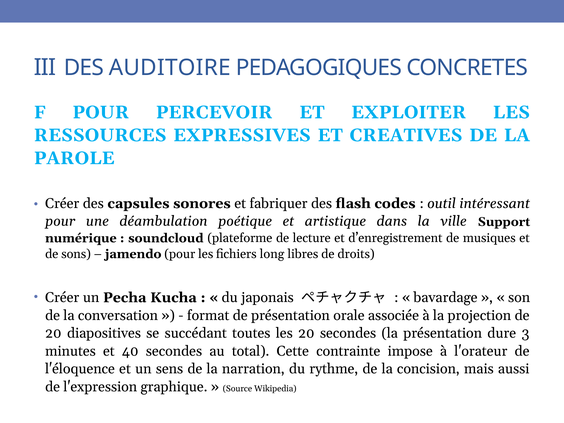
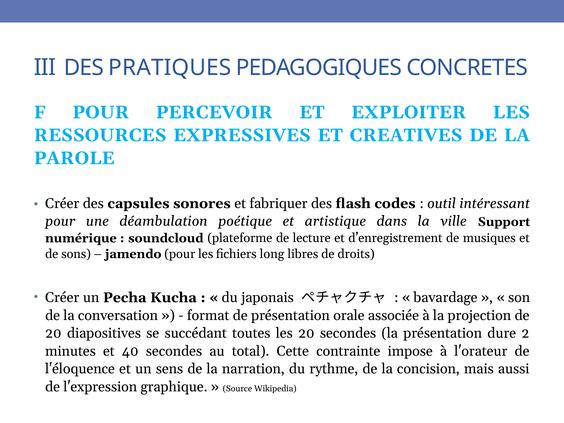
AUDITOIRE: AUDITOIRE -> PRATIQUES
3: 3 -> 2
